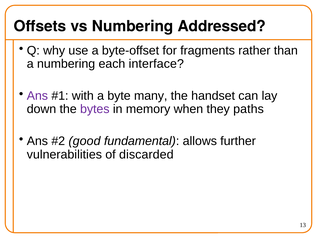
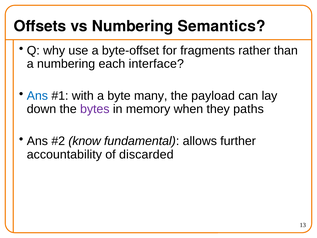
Addressed: Addressed -> Semantics
Ans at (37, 96) colour: purple -> blue
handset: handset -> payload
good: good -> know
vulnerabilities: vulnerabilities -> accountability
